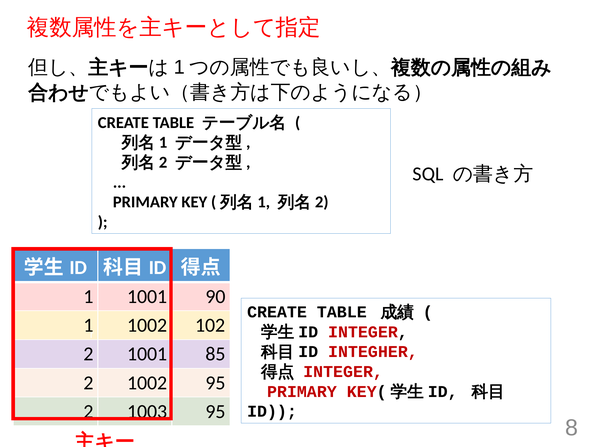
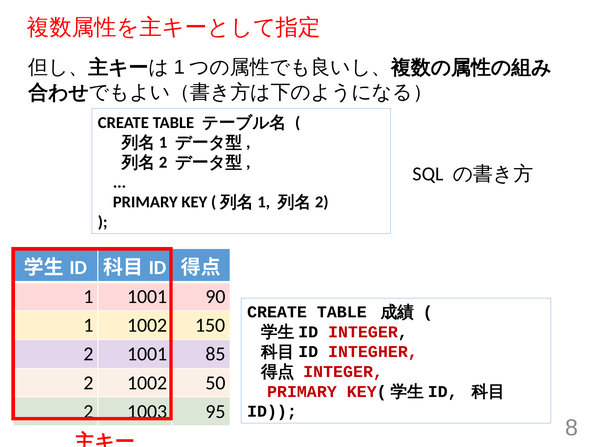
102: 102 -> 150
1002 95: 95 -> 50
